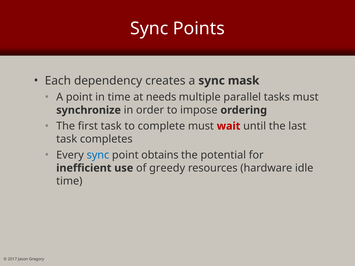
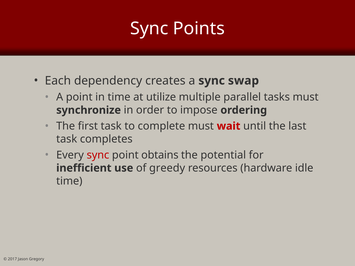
mask: mask -> swap
needs: needs -> utilize
sync at (98, 155) colour: blue -> red
